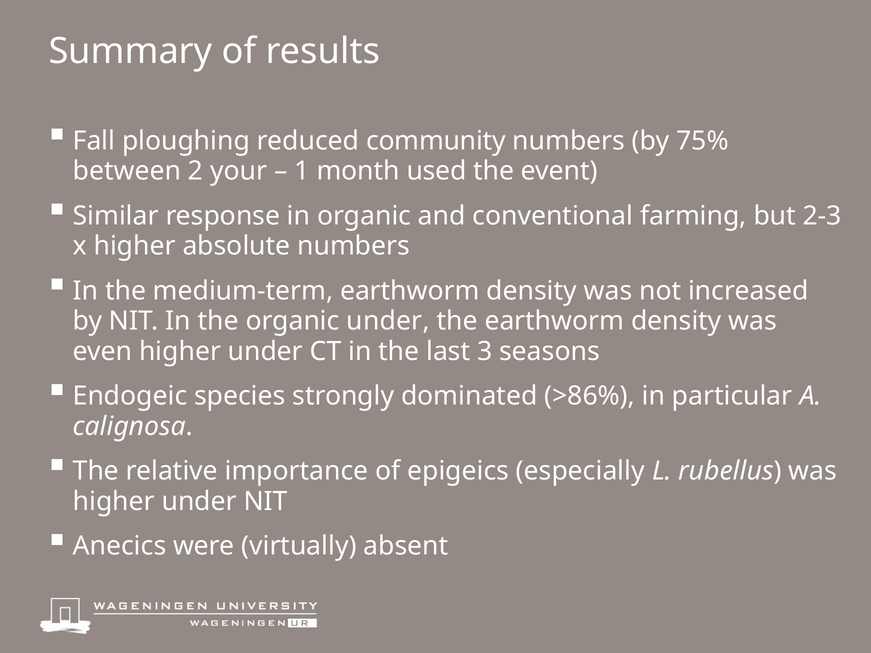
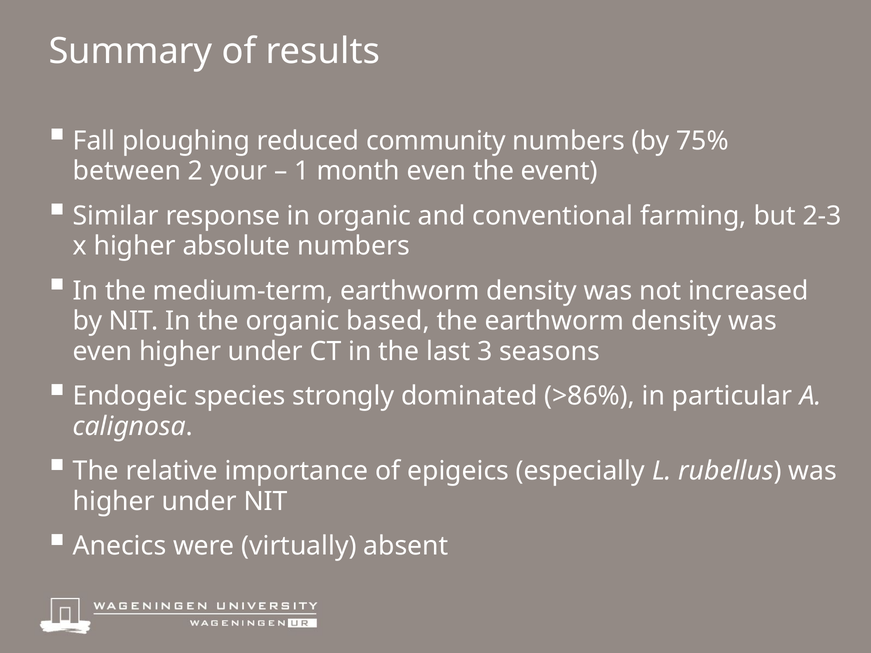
month used: used -> even
organic under: under -> based
